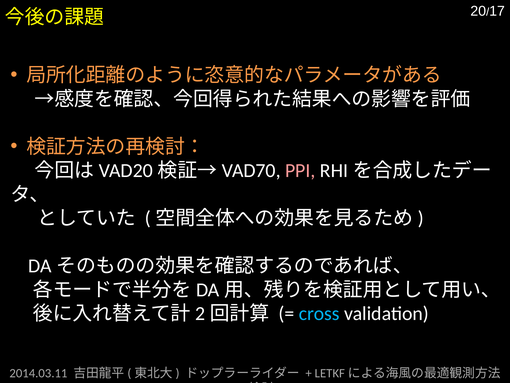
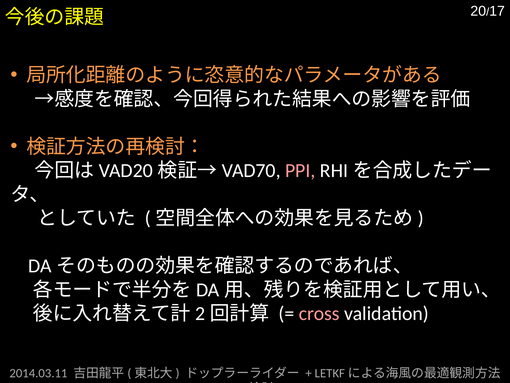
cross colour: light blue -> pink
